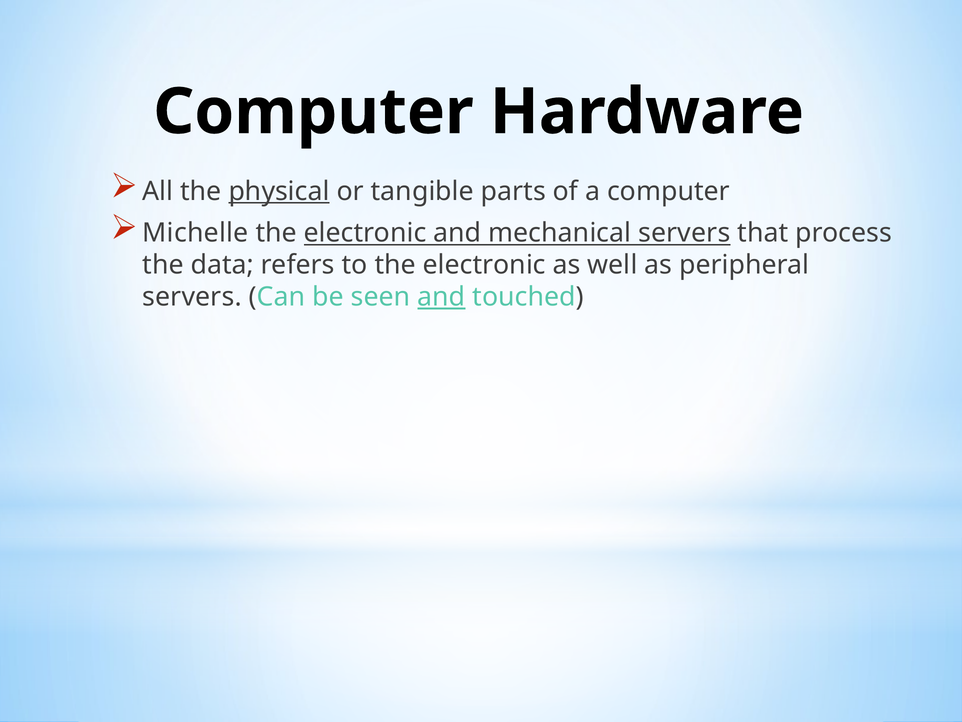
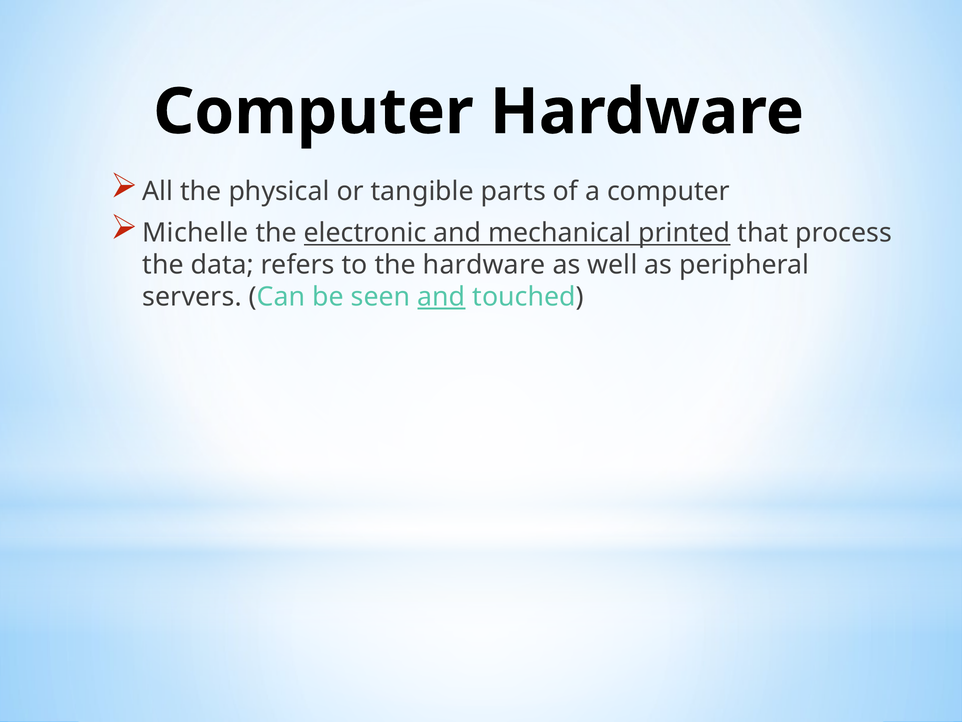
physical underline: present -> none
mechanical servers: servers -> printed
to the electronic: electronic -> hardware
